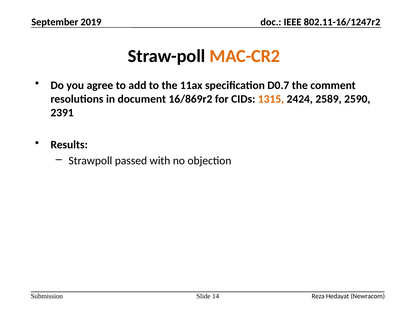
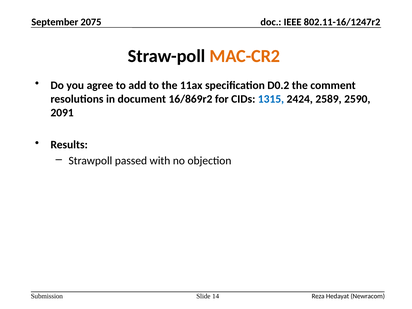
2019: 2019 -> 2075
D0.7: D0.7 -> D0.2
1315 colour: orange -> blue
2391: 2391 -> 2091
